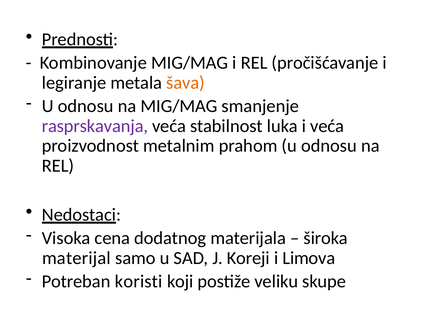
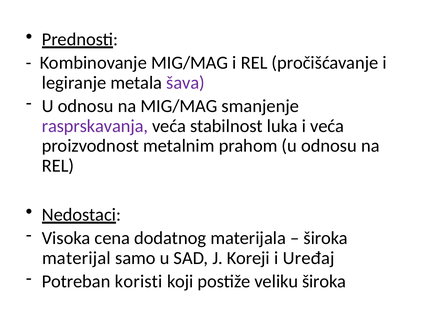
šava colour: orange -> purple
Limova: Limova -> Uređaj
veliku skupe: skupe -> široka
